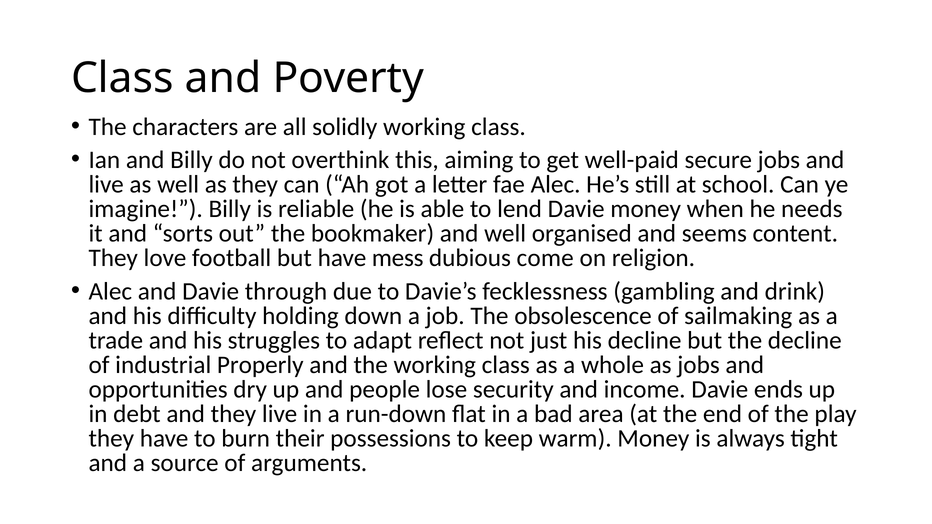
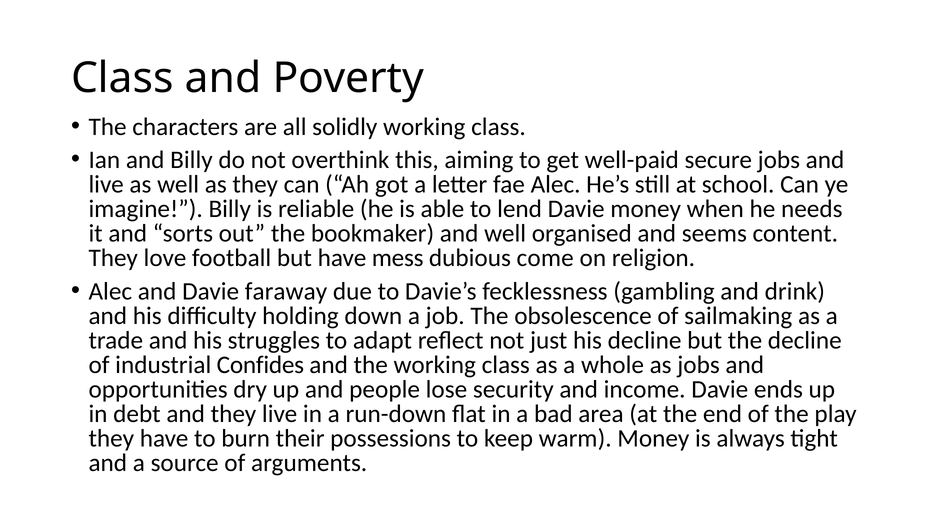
through: through -> faraway
Properly: Properly -> Confides
